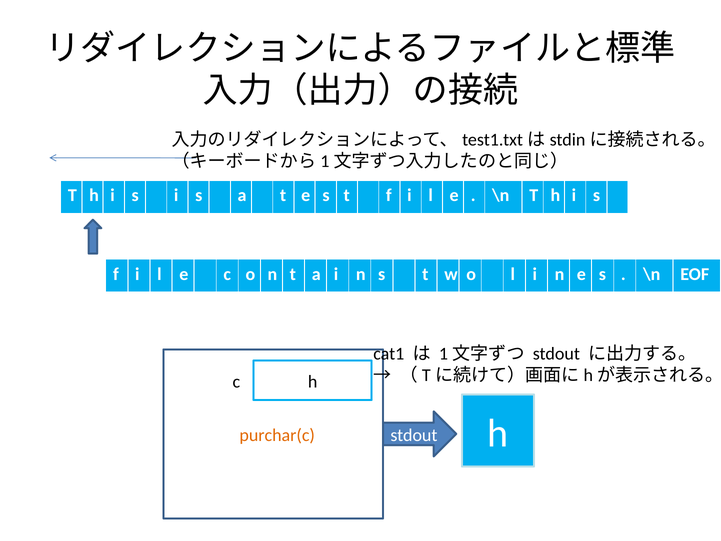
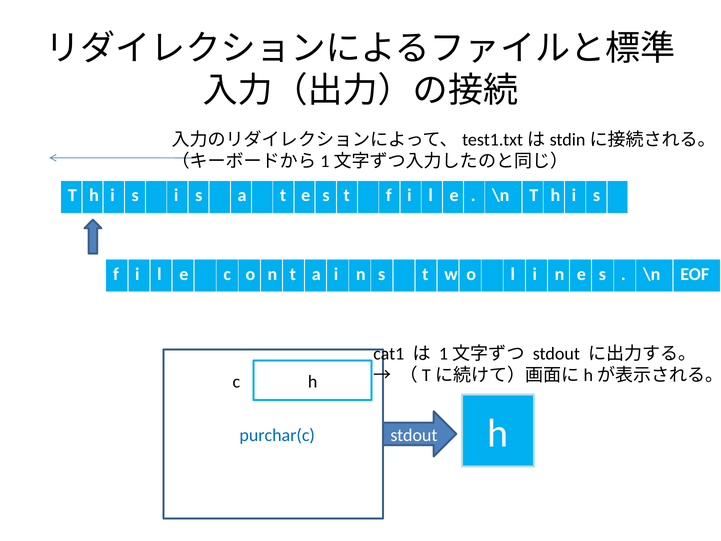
purchar(c colour: orange -> blue
